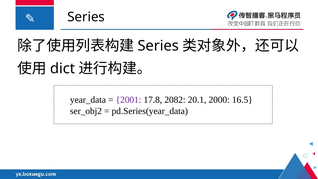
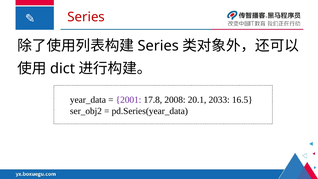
Series at (86, 17) colour: black -> red
2082: 2082 -> 2008
2000: 2000 -> 2033
